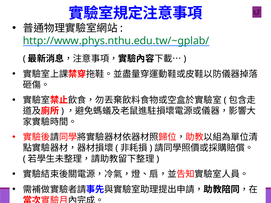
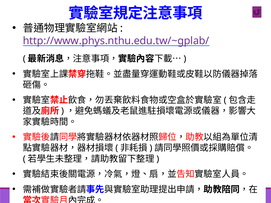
http://www.phys.nthu.edu.tw/~gplab/ colour: green -> purple
